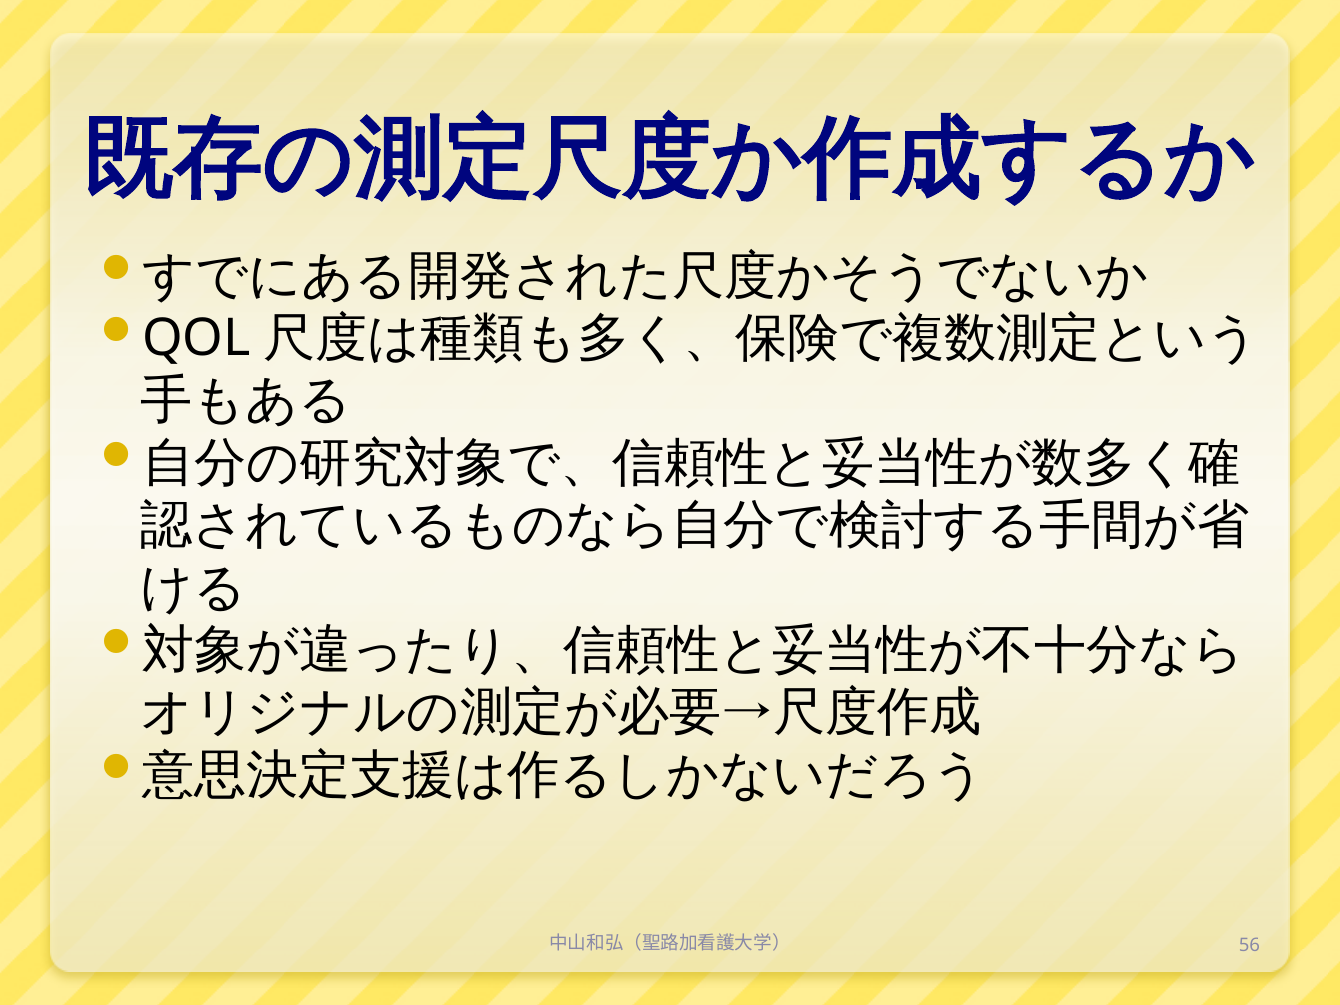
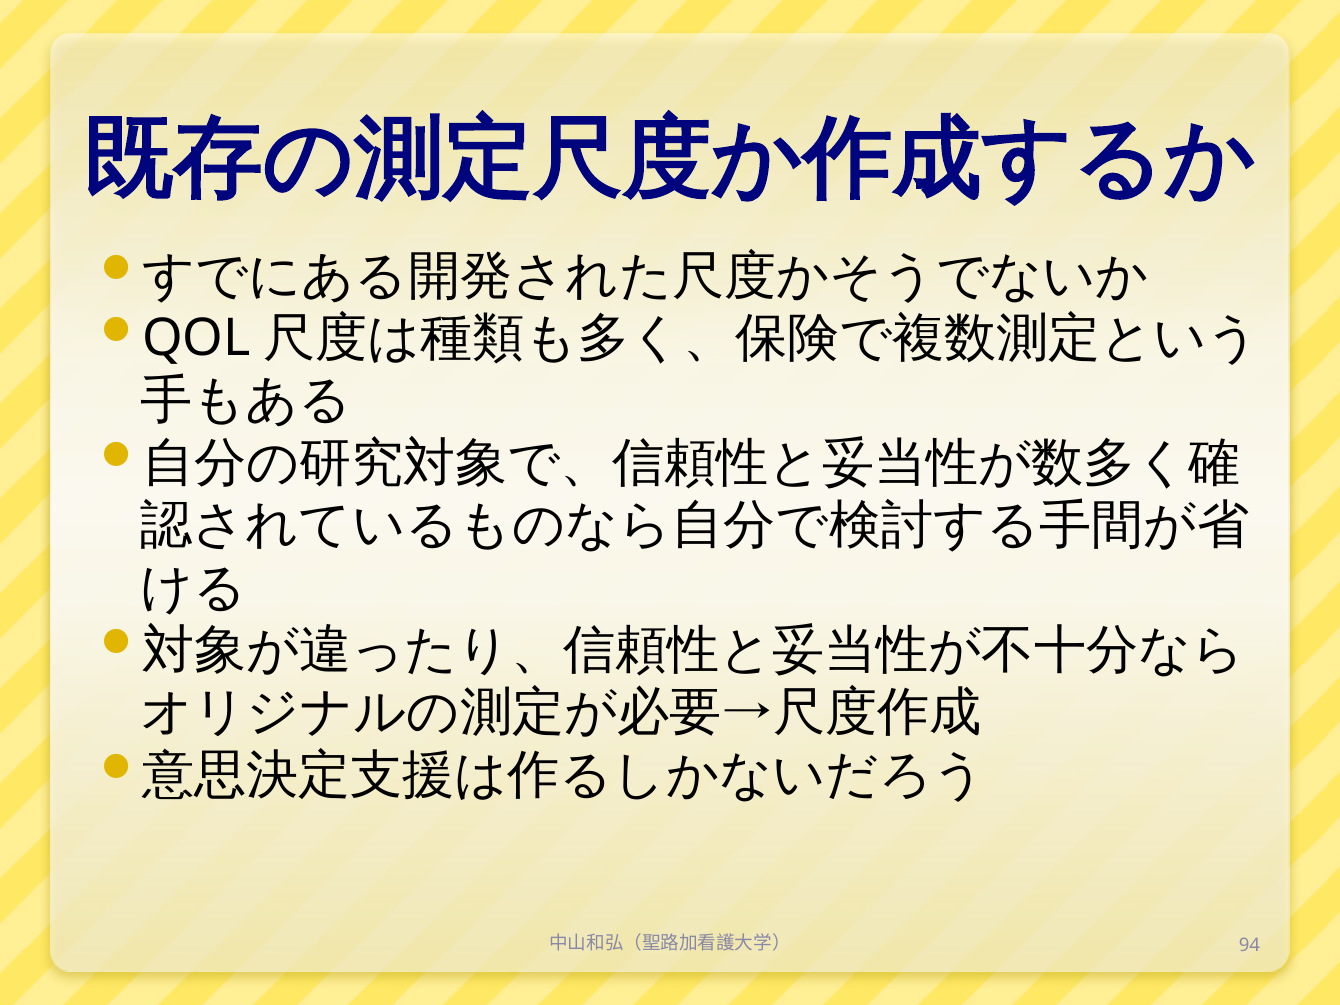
56: 56 -> 94
